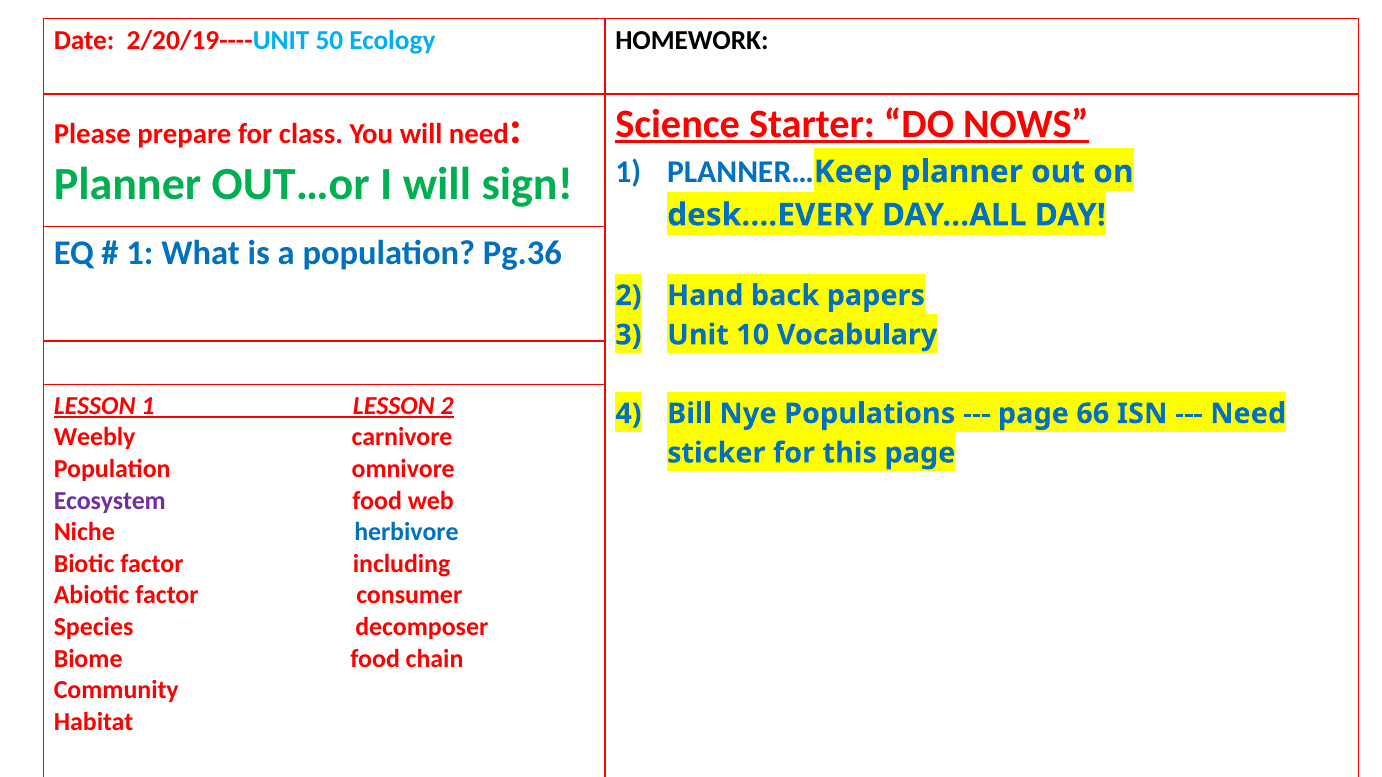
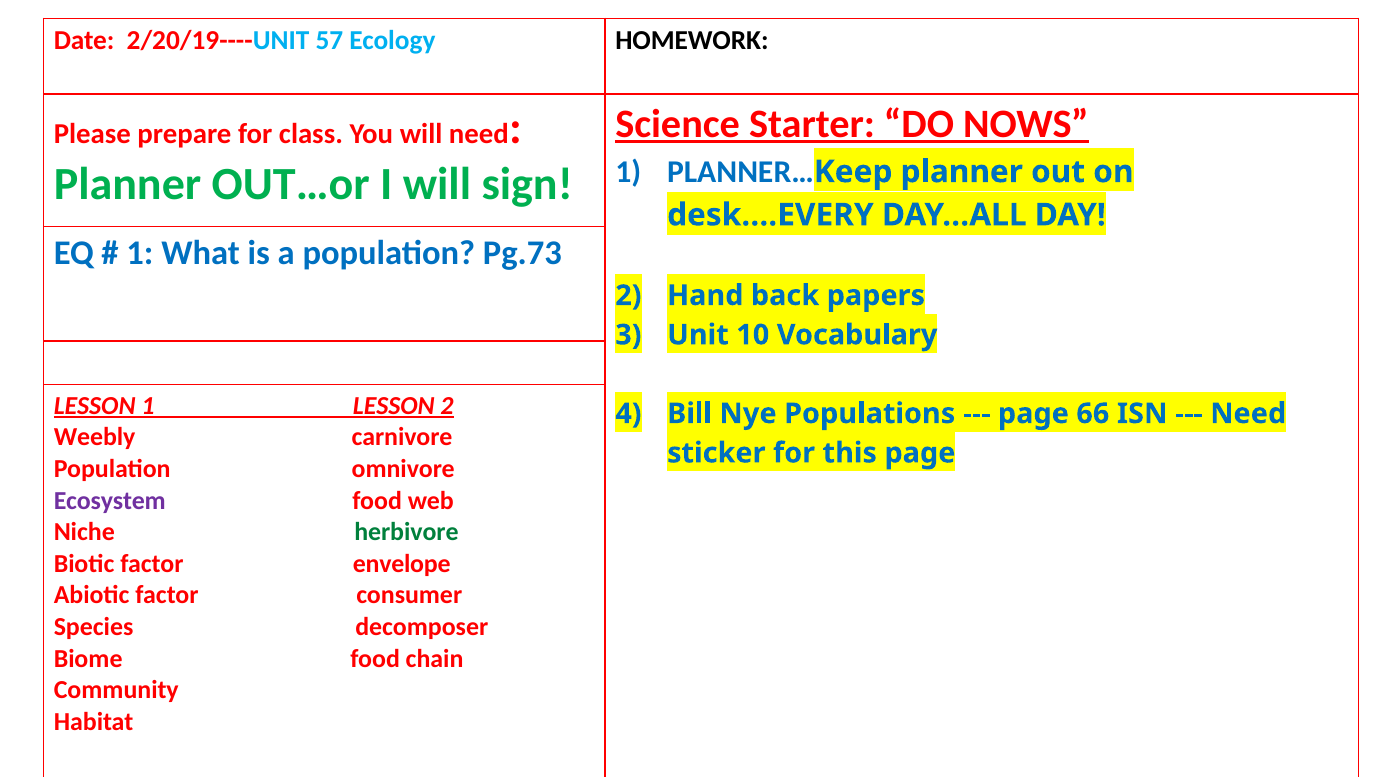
50: 50 -> 57
Pg.36: Pg.36 -> Pg.73
herbivore colour: blue -> green
including: including -> envelope
